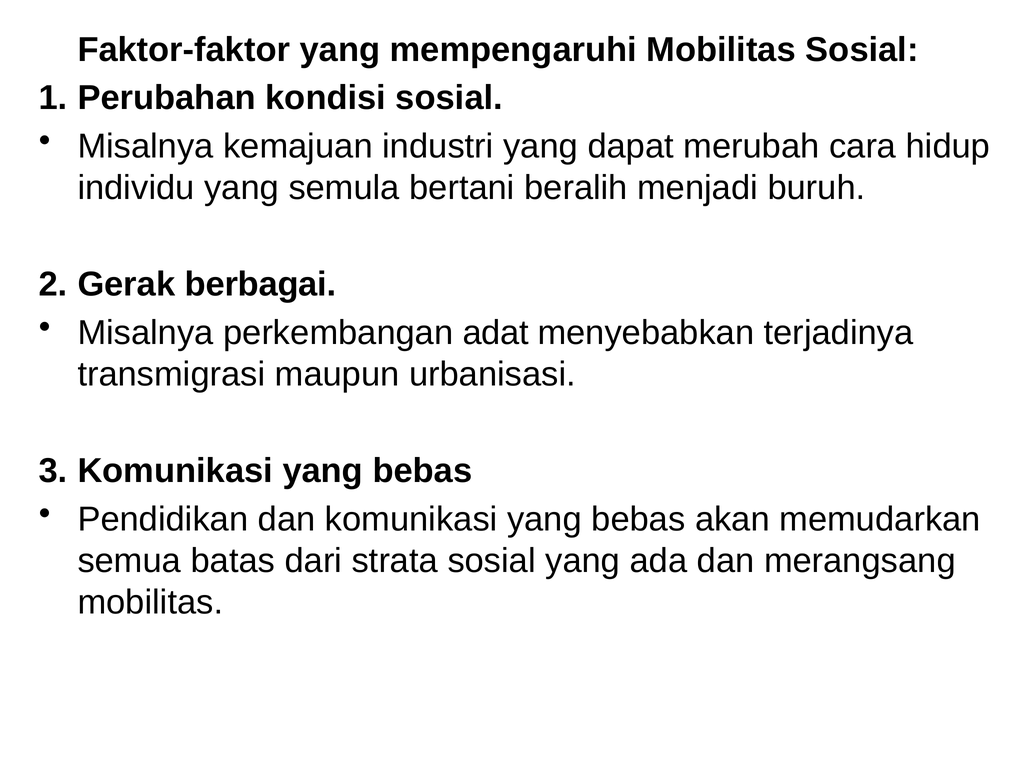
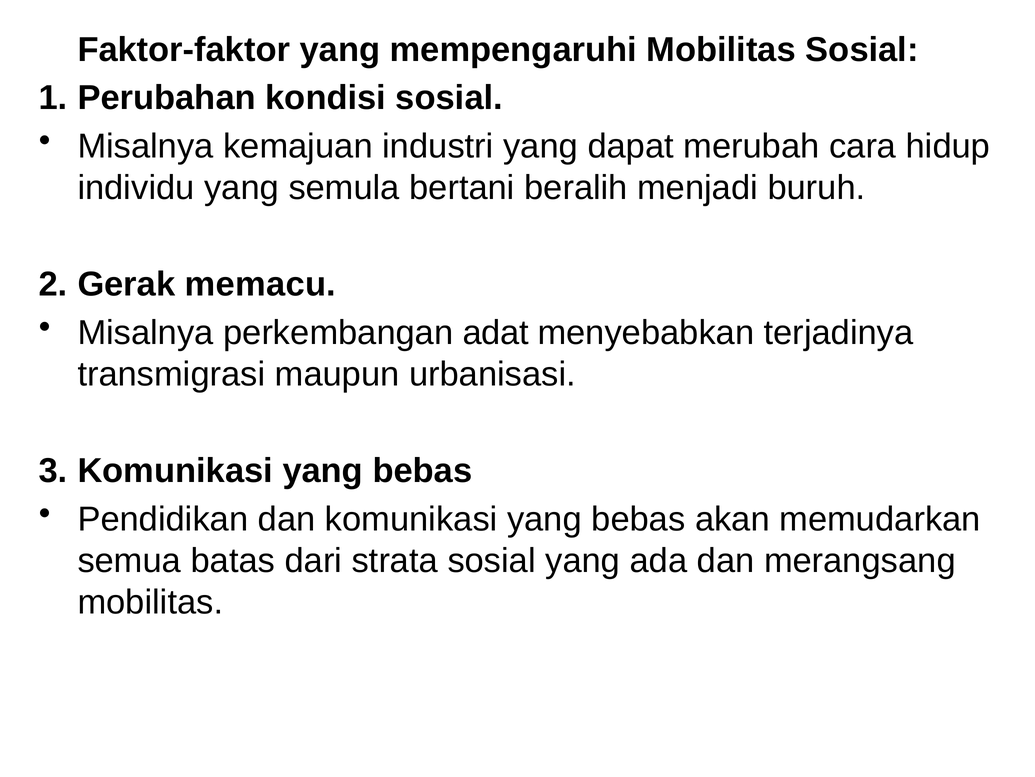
berbagai: berbagai -> memacu
